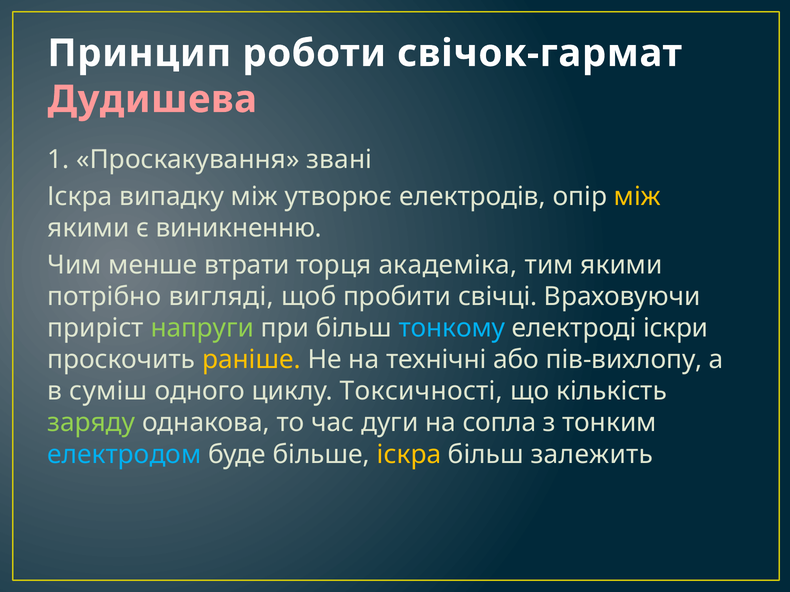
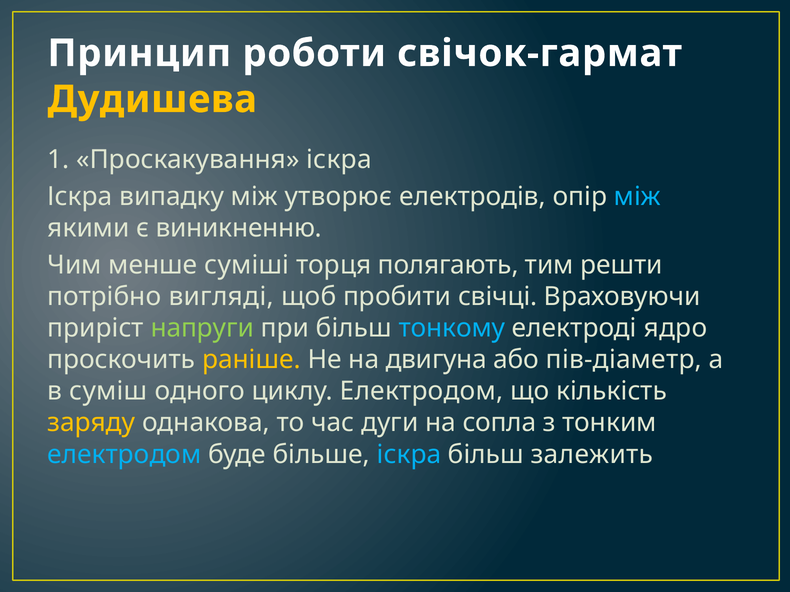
Дудишева colour: pink -> yellow
Проскакування звані: звані -> іскра
між at (637, 197) colour: yellow -> light blue
втрати: втрати -> суміші
академіка: академіка -> полягають
тим якими: якими -> решти
іскри: іскри -> ядро
технічні: технічні -> двигуна
пів-вихлопу: пів-вихлопу -> пів-діаметр
циклу Токсичності: Токсичності -> Електродом
заряду colour: light green -> yellow
іскра at (409, 455) colour: yellow -> light blue
